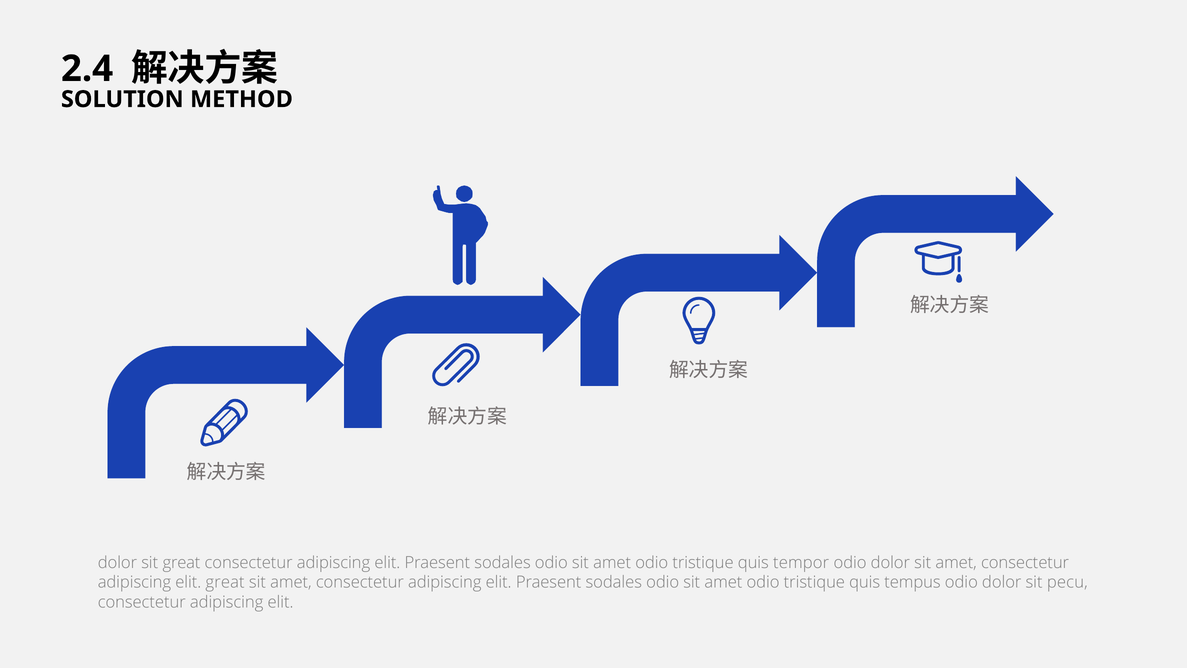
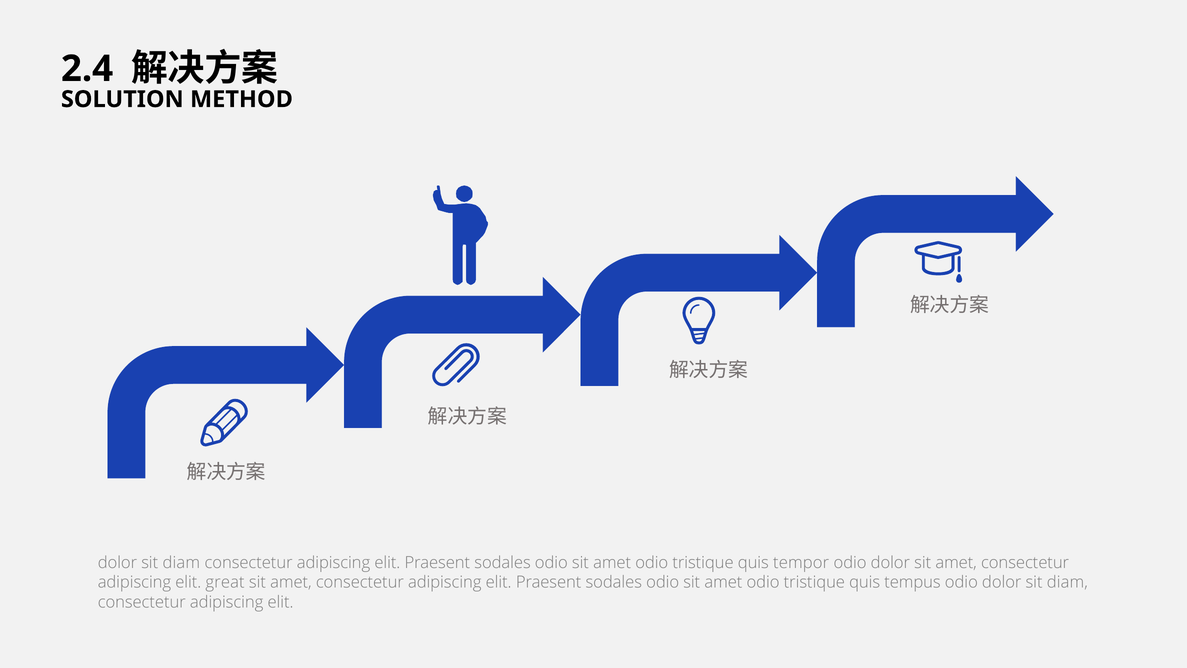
great at (181, 563): great -> diam
odio dolor sit pecu: pecu -> diam
